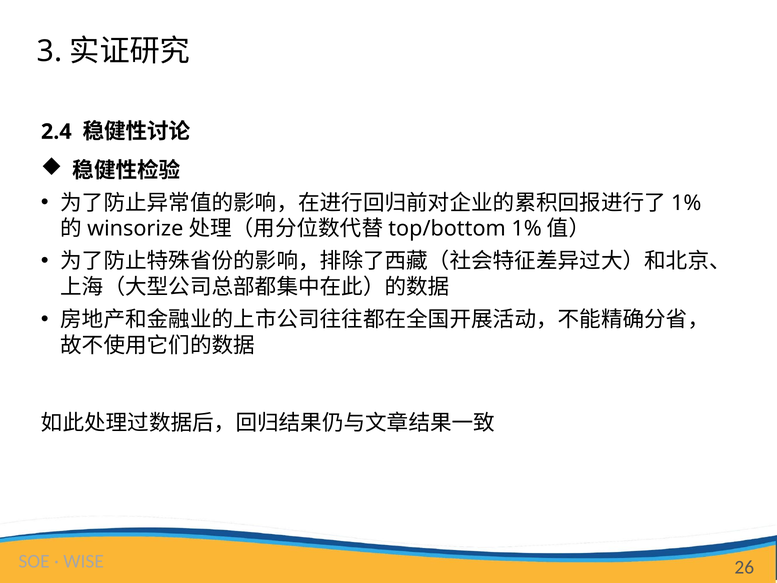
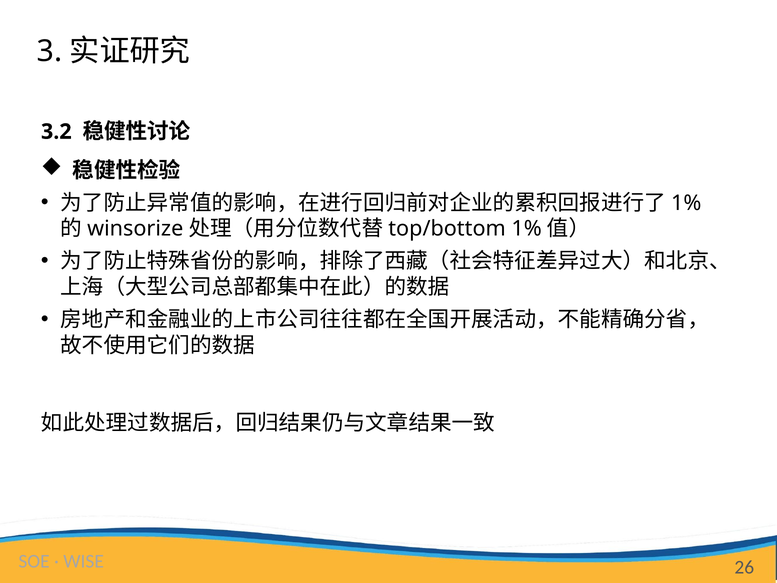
2.4: 2.4 -> 3.2
